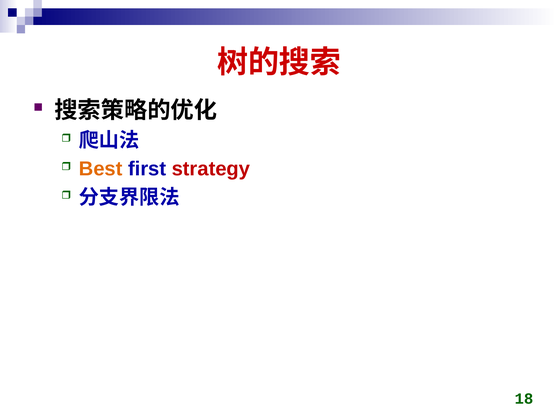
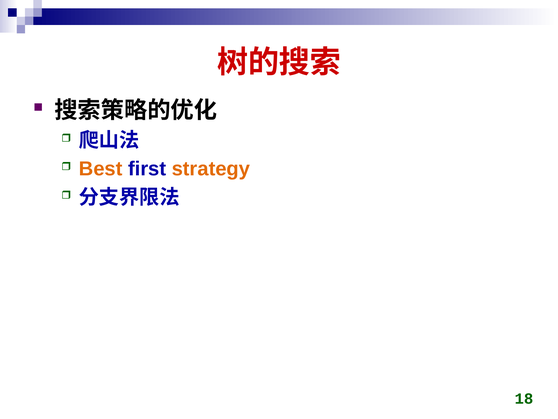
strategy colour: red -> orange
